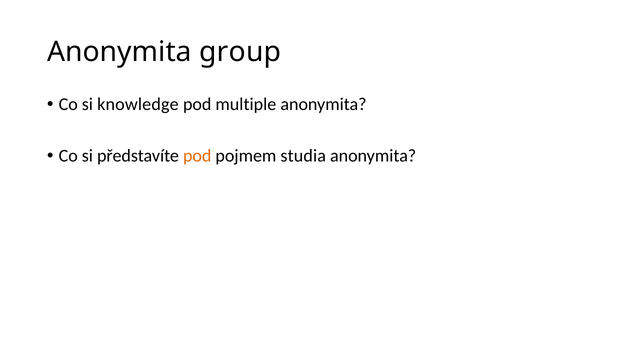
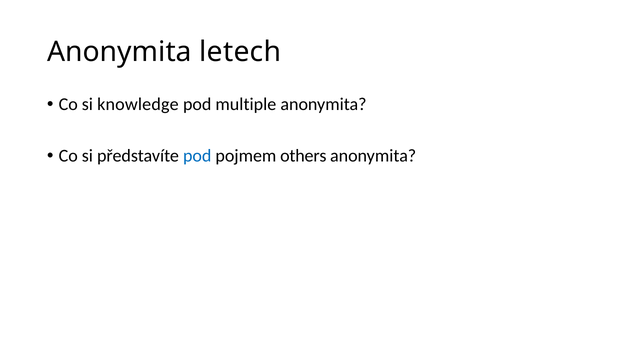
group: group -> letech
pod at (197, 156) colour: orange -> blue
studia: studia -> others
